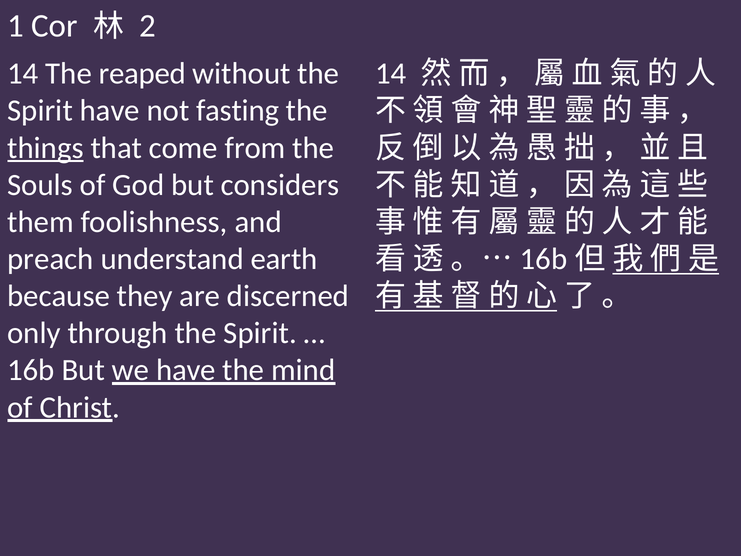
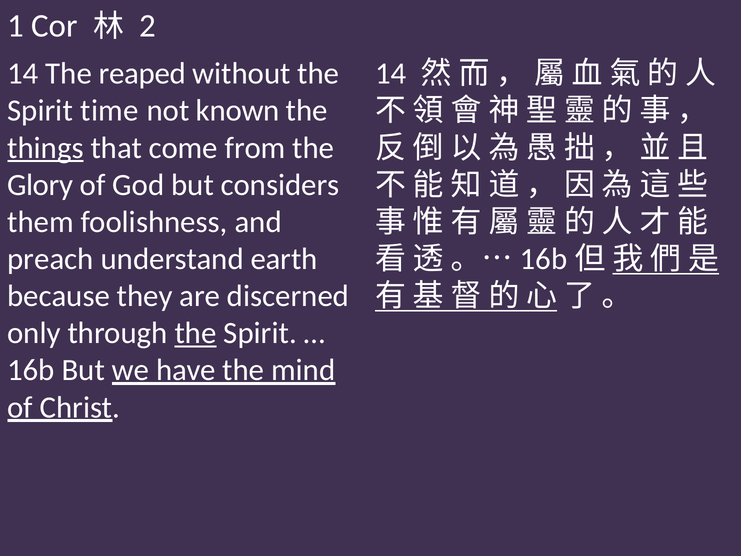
Spirit have: have -> time
fasting: fasting -> known
Souls: Souls -> Glory
the at (196, 333) underline: none -> present
